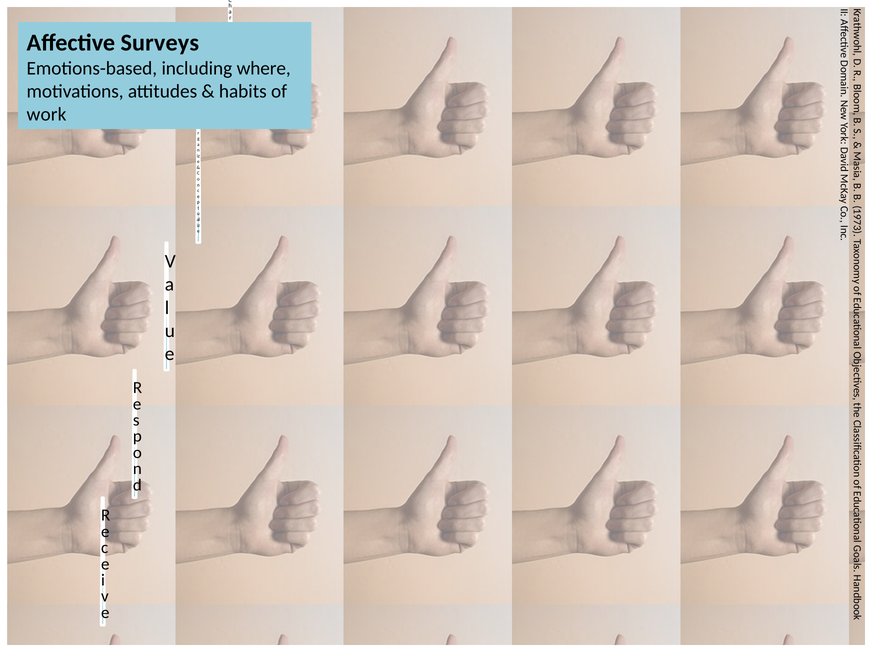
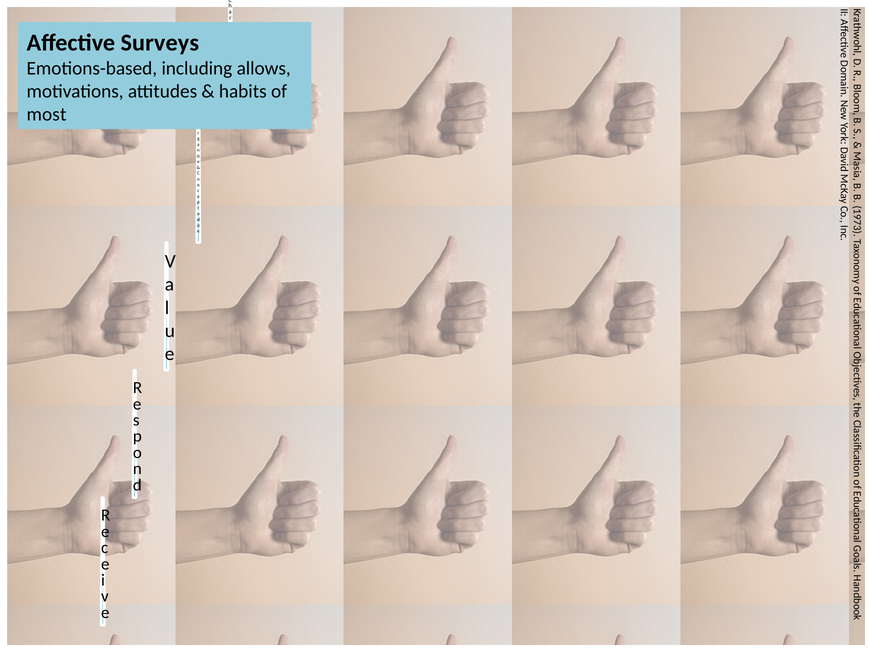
where: where -> allows
work: work -> most
